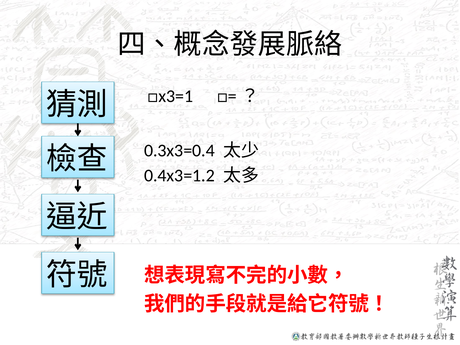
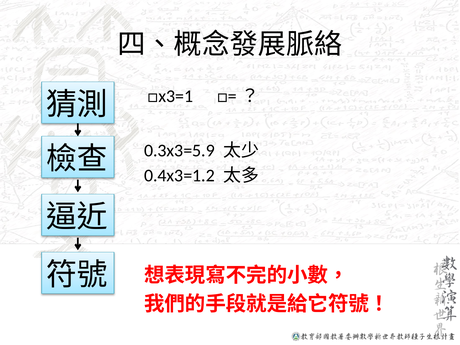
0.3x3=0.4: 0.3x3=0.4 -> 0.3x3=5.9
